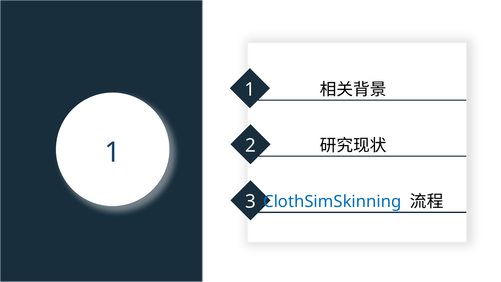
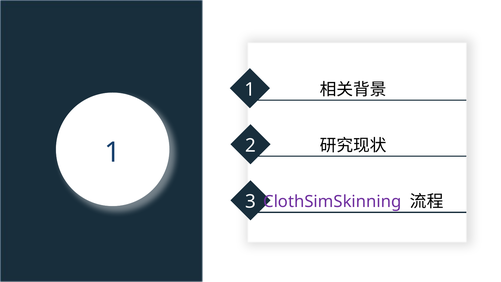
ClothSimSkinning colour: blue -> purple
